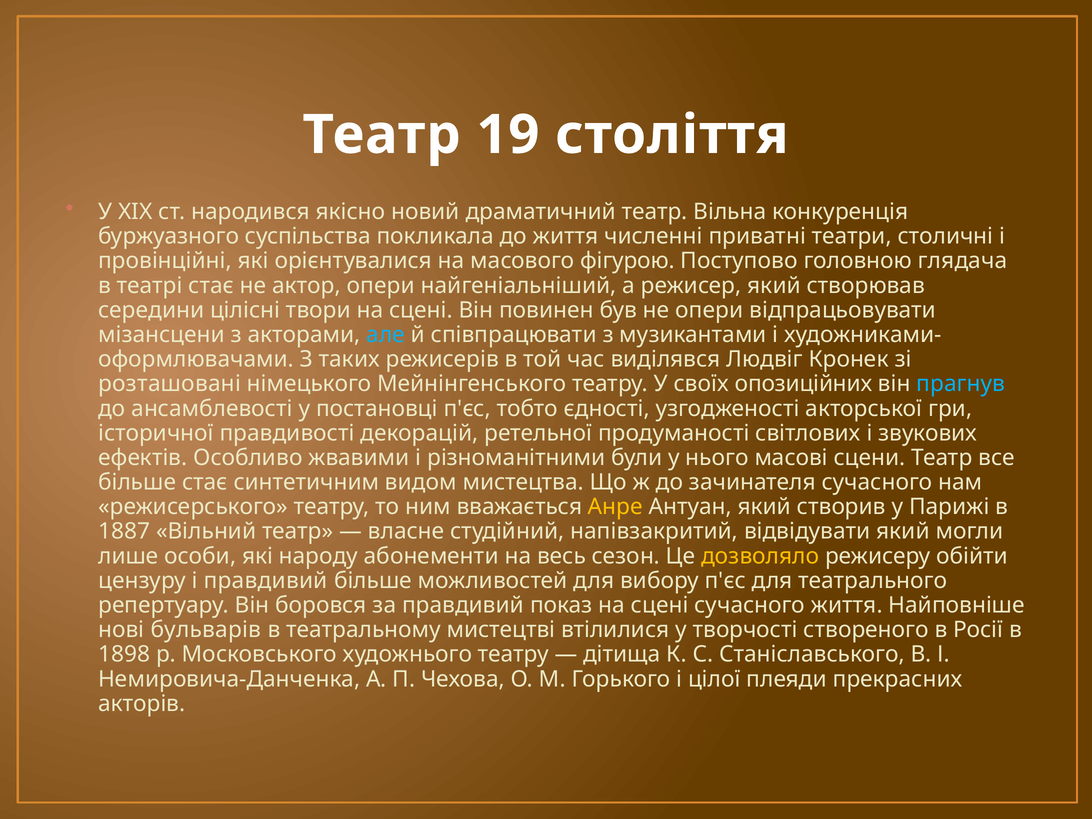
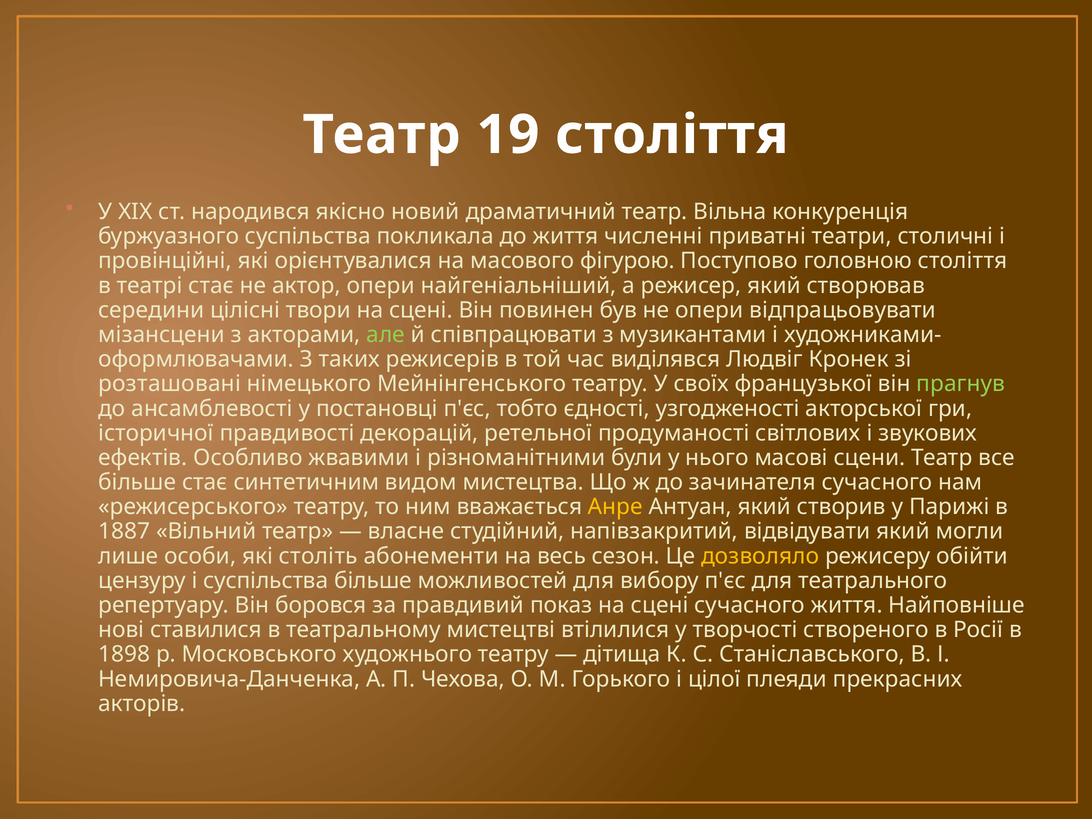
головною глядача: глядача -> століття
але colour: light blue -> light green
опозиційних: опозиційних -> французької
прагнув colour: light blue -> light green
народу: народу -> століть
і правдивий: правдивий -> суспільства
бульварів: бульварів -> ставилися
